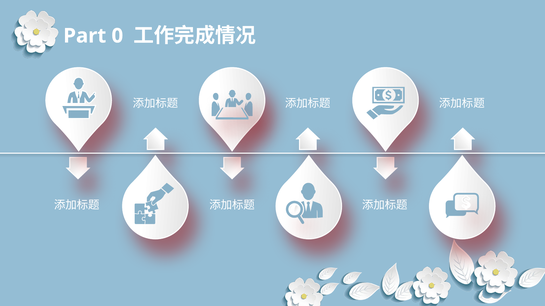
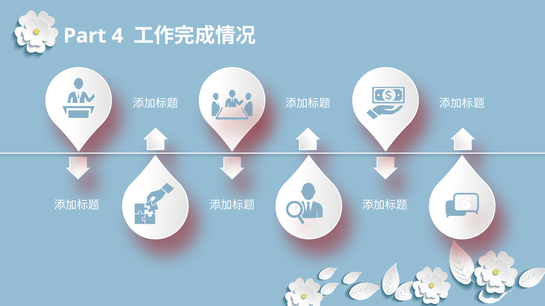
0: 0 -> 4
